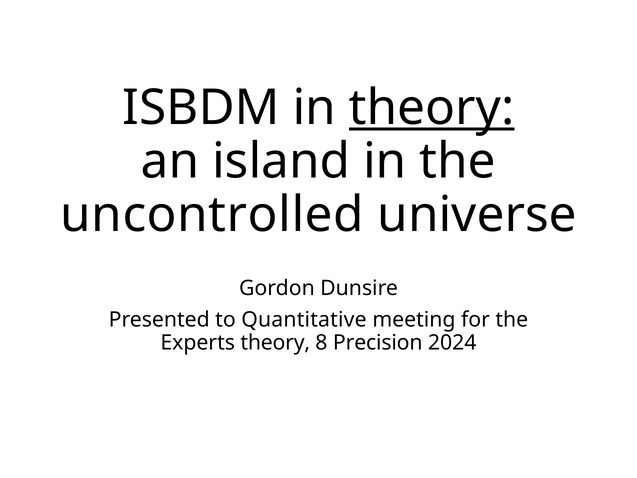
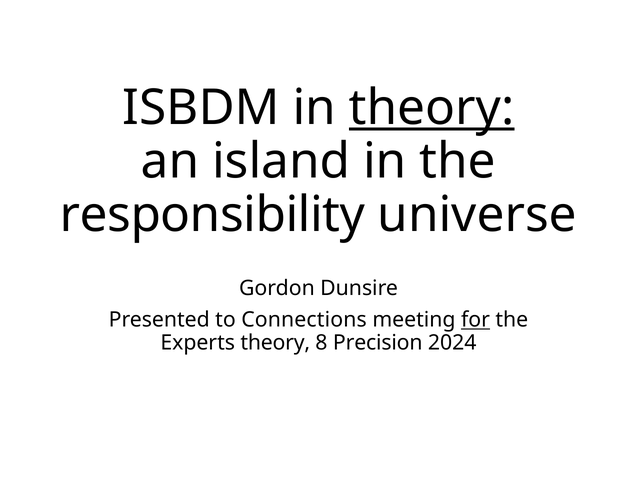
uncontrolled: uncontrolled -> responsibility
Quantitative: Quantitative -> Connections
for underline: none -> present
